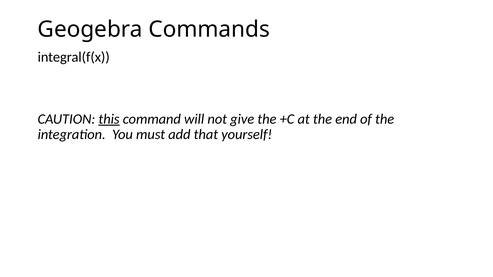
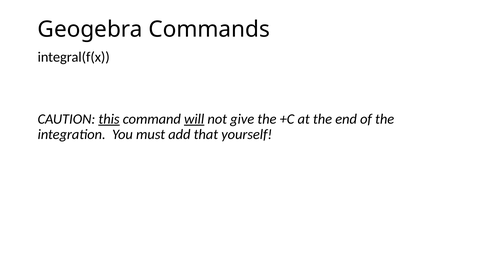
will underline: none -> present
